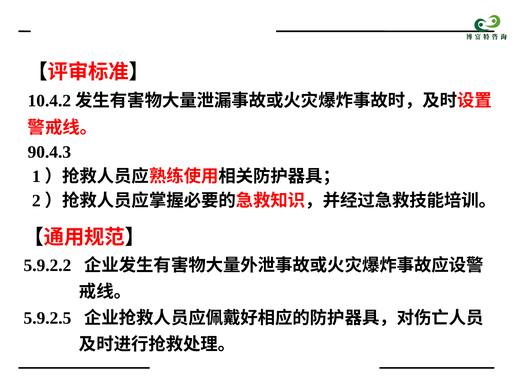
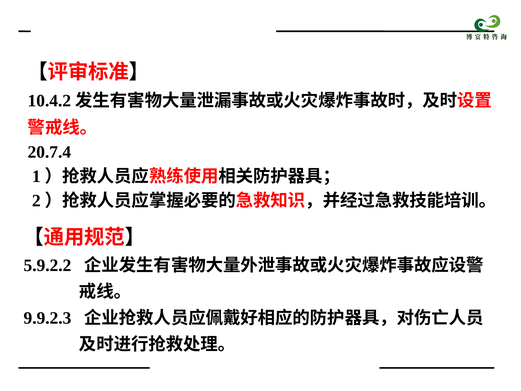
90.4.3: 90.4.3 -> 20.7.4
5.9.2.5: 5.9.2.5 -> 9.9.2.3
